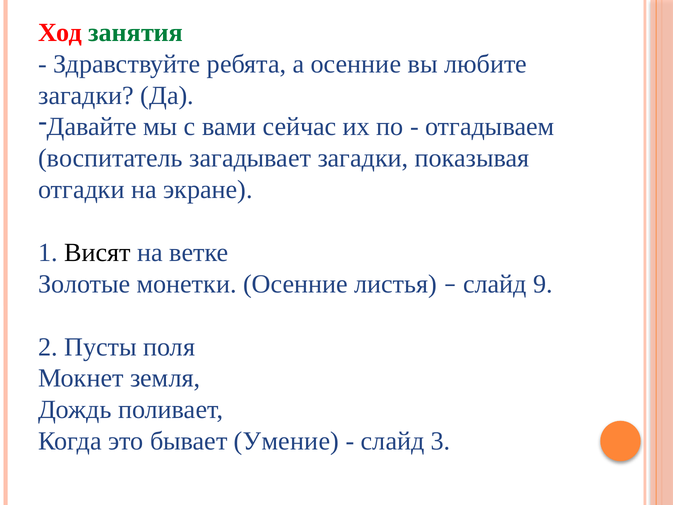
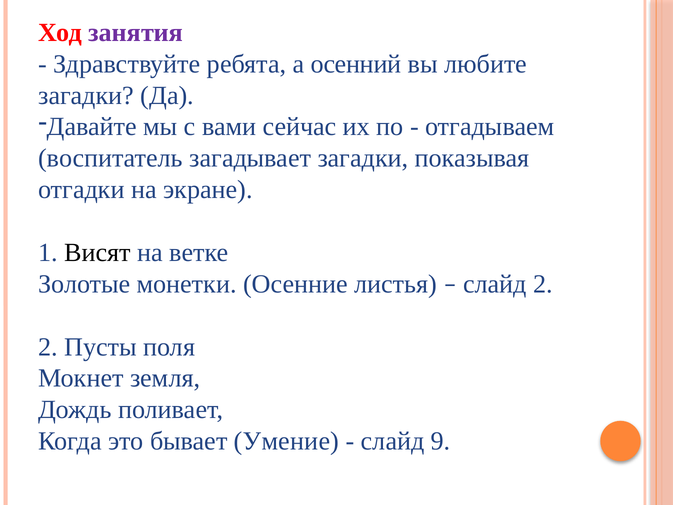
занятия colour: green -> purple
а осенние: осенние -> осенний
слайд 9: 9 -> 2
3: 3 -> 9
